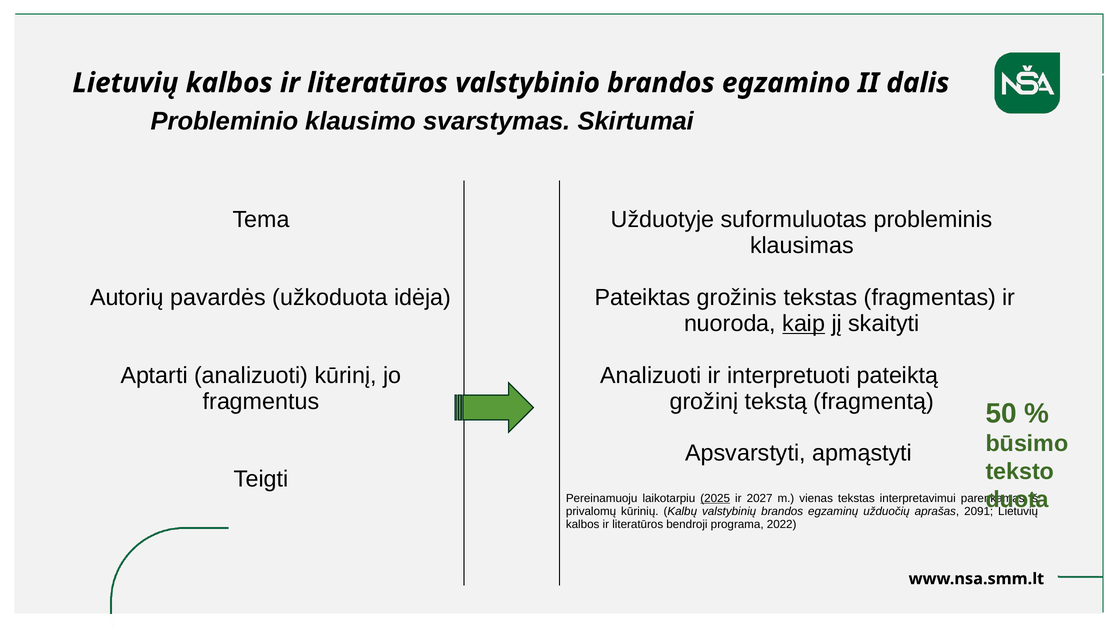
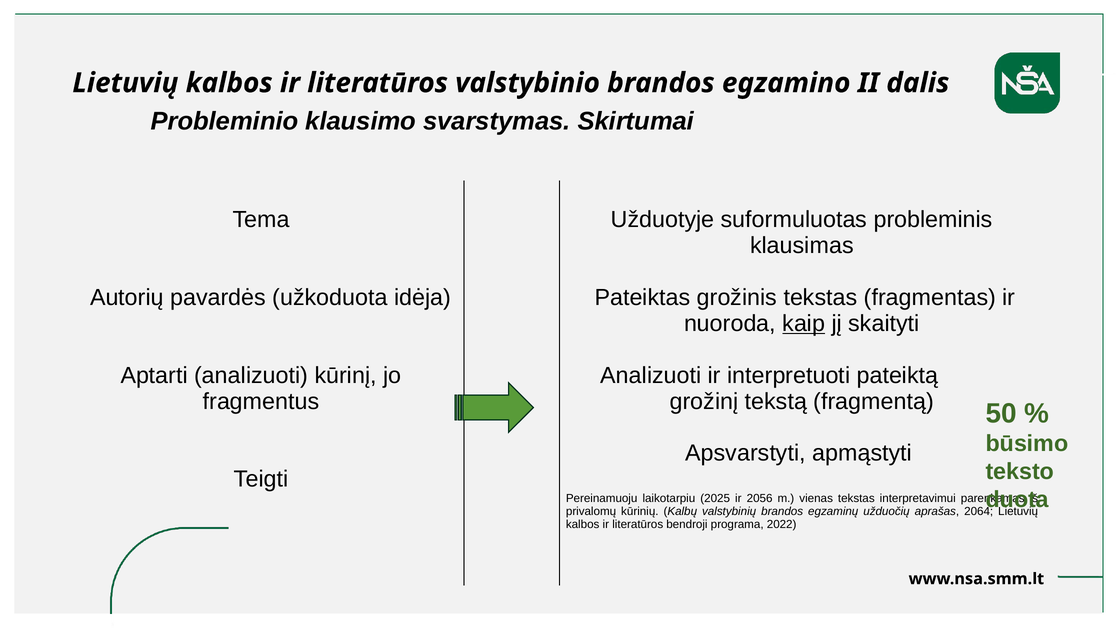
2025 underline: present -> none
2027: 2027 -> 2056
2091: 2091 -> 2064
